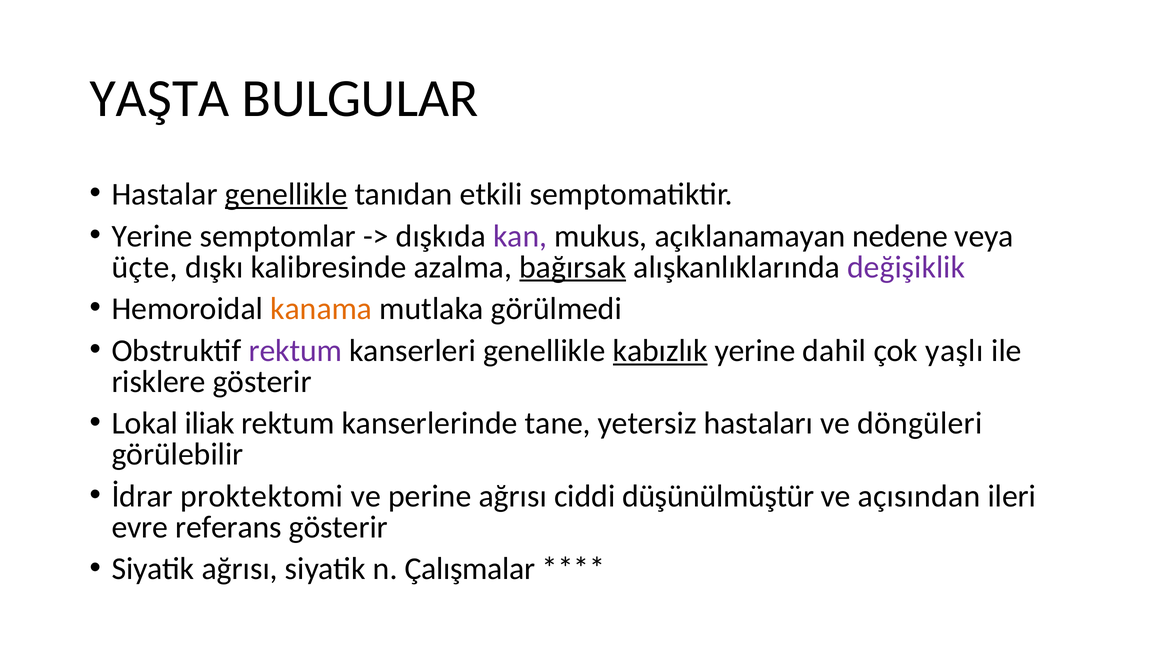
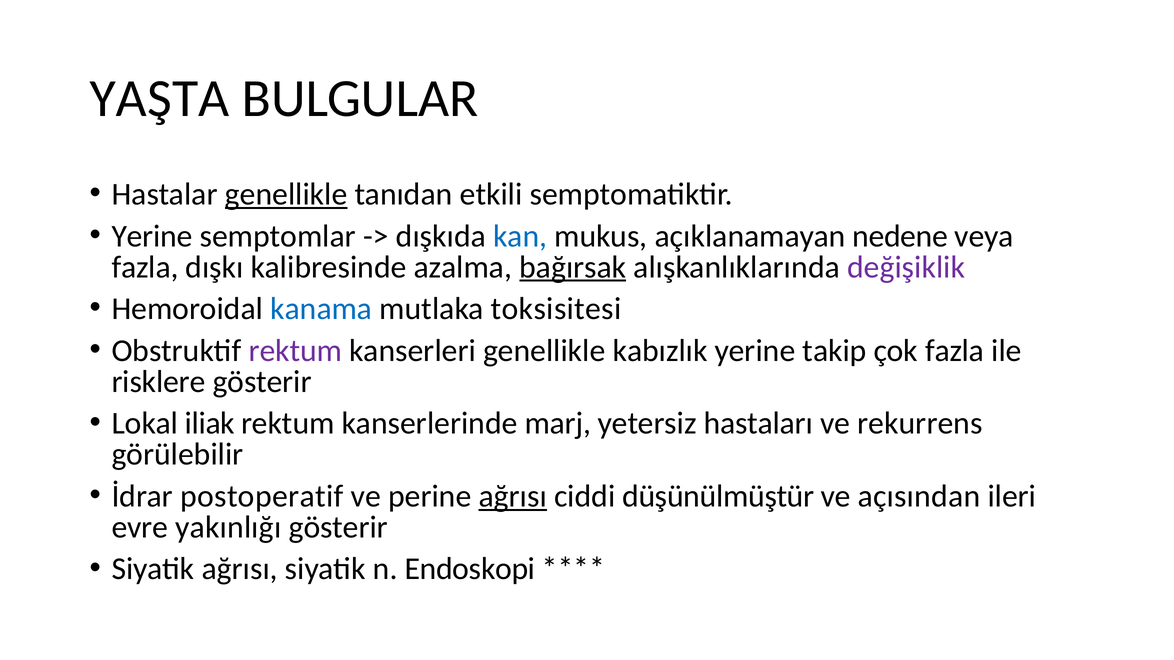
kan colour: purple -> blue
üçte at (145, 267): üçte -> fazla
kanama colour: orange -> blue
görülmedi: görülmedi -> toksisitesi
kabızlık underline: present -> none
dahil: dahil -> takip
çok yaşlı: yaşlı -> fazla
tane: tane -> marj
döngüleri: döngüleri -> rekurrens
proktektomi: proktektomi -> postoperatif
ağrısı at (513, 496) underline: none -> present
referans: referans -> yakınlığı
Çalışmalar: Çalışmalar -> Endoskopi
